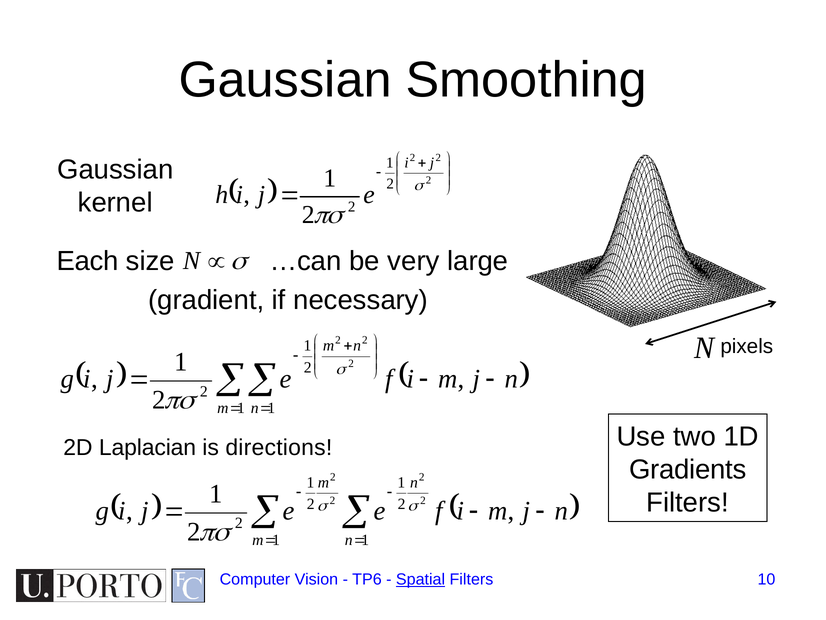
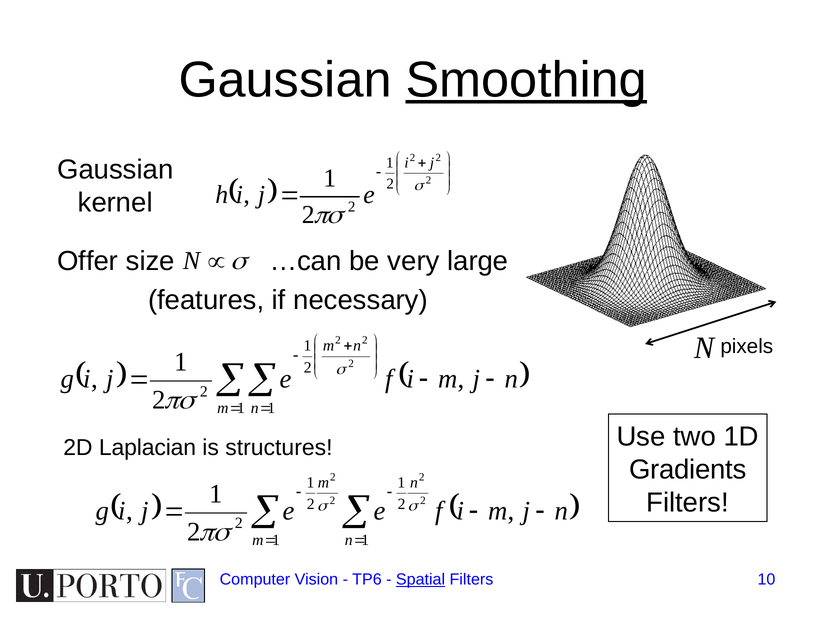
Smoothing underline: none -> present
Each: Each -> Offer
gradient: gradient -> features
directions: directions -> structures
